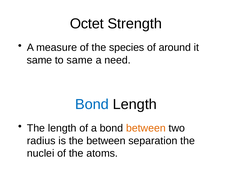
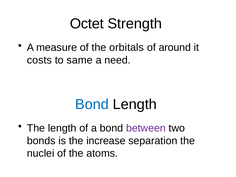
species: species -> orbitals
same at (39, 60): same -> costs
between at (146, 128) colour: orange -> purple
radius: radius -> bonds
the between: between -> increase
